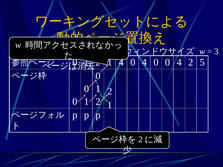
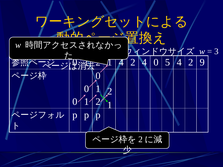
0 at (133, 62): 0 -> 2
4 0 0: 0 -> 5
5: 5 -> 9
